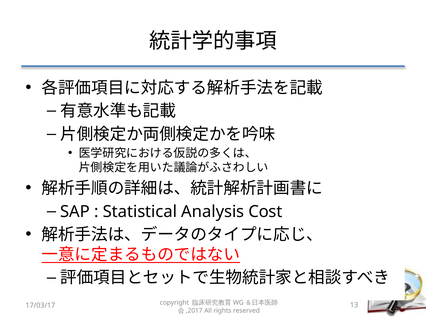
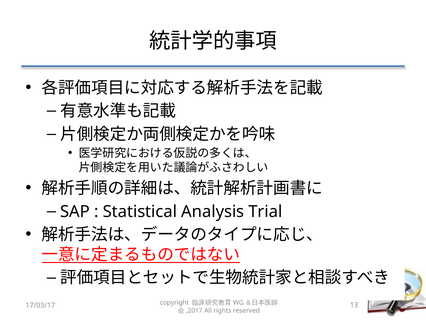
Cost: Cost -> Trial
